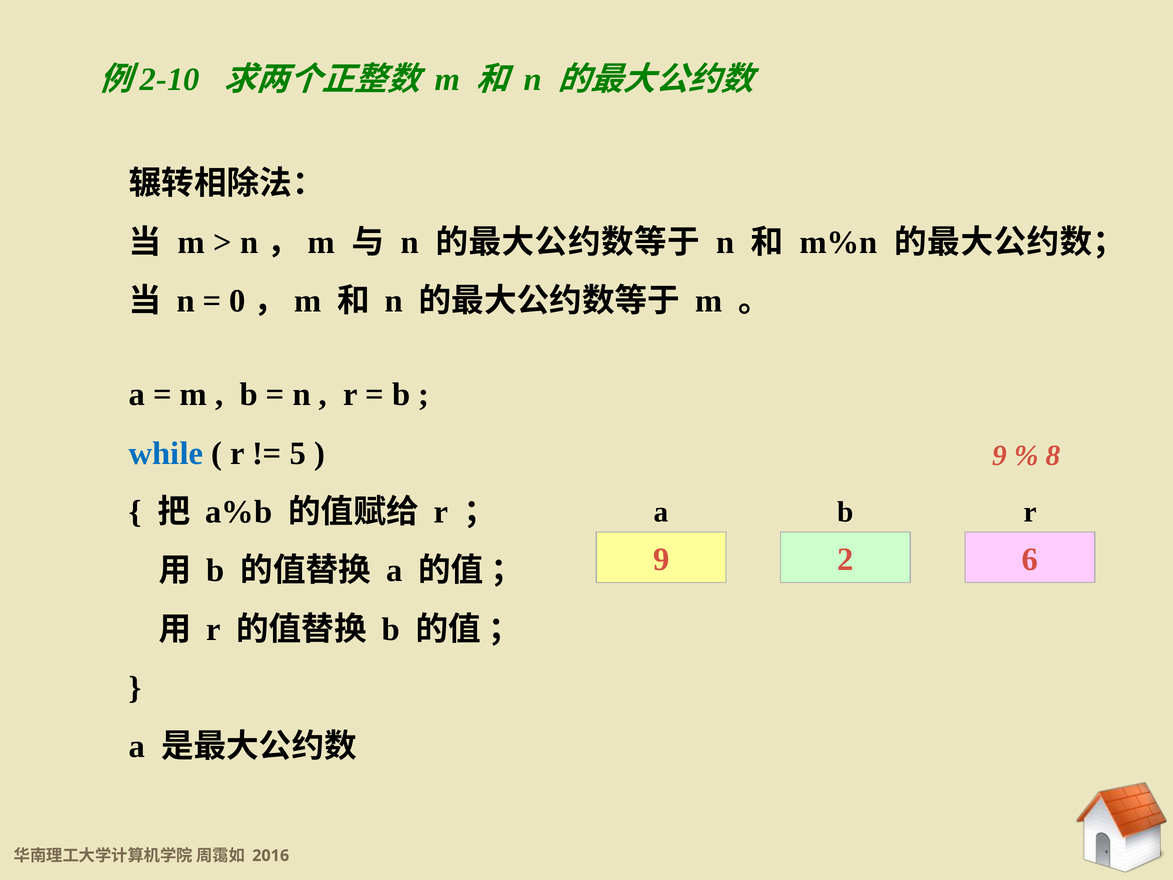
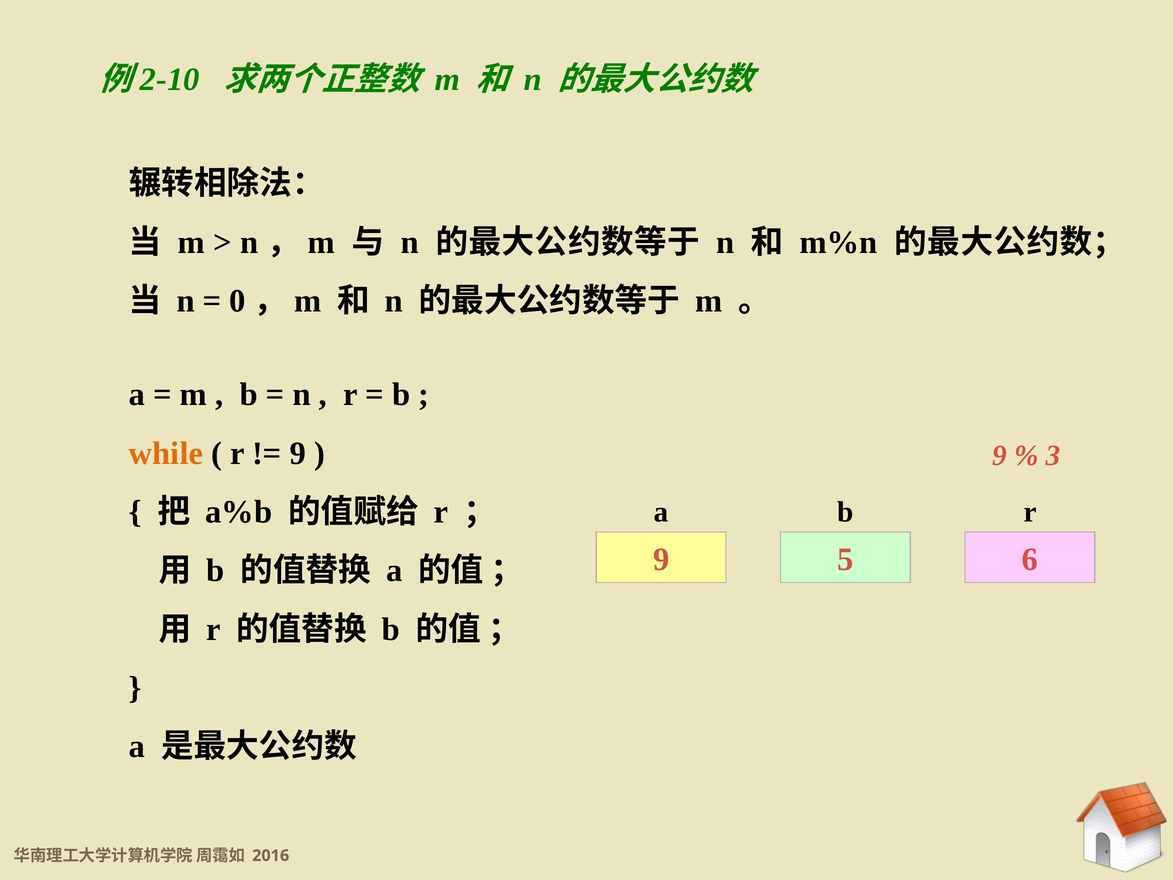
while colour: blue -> orange
5 at (298, 453): 5 -> 9
8: 8 -> 3
2: 2 -> 5
